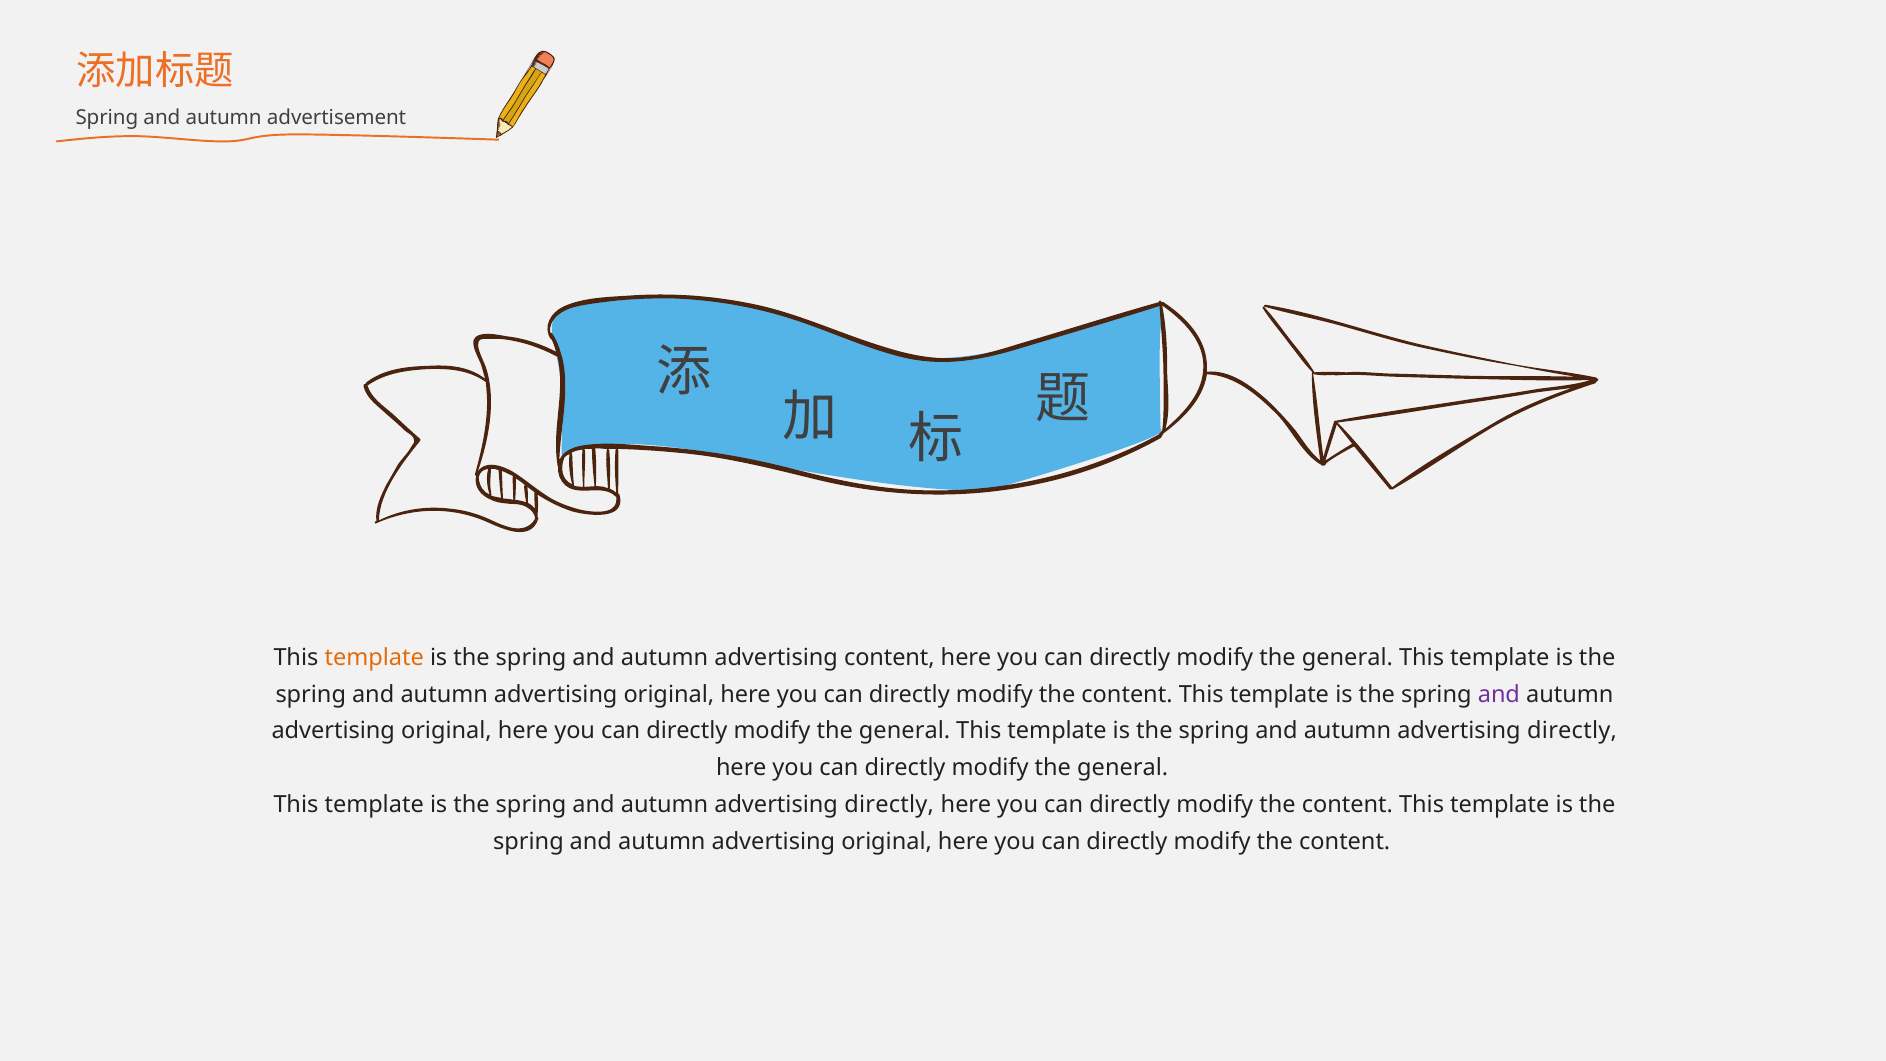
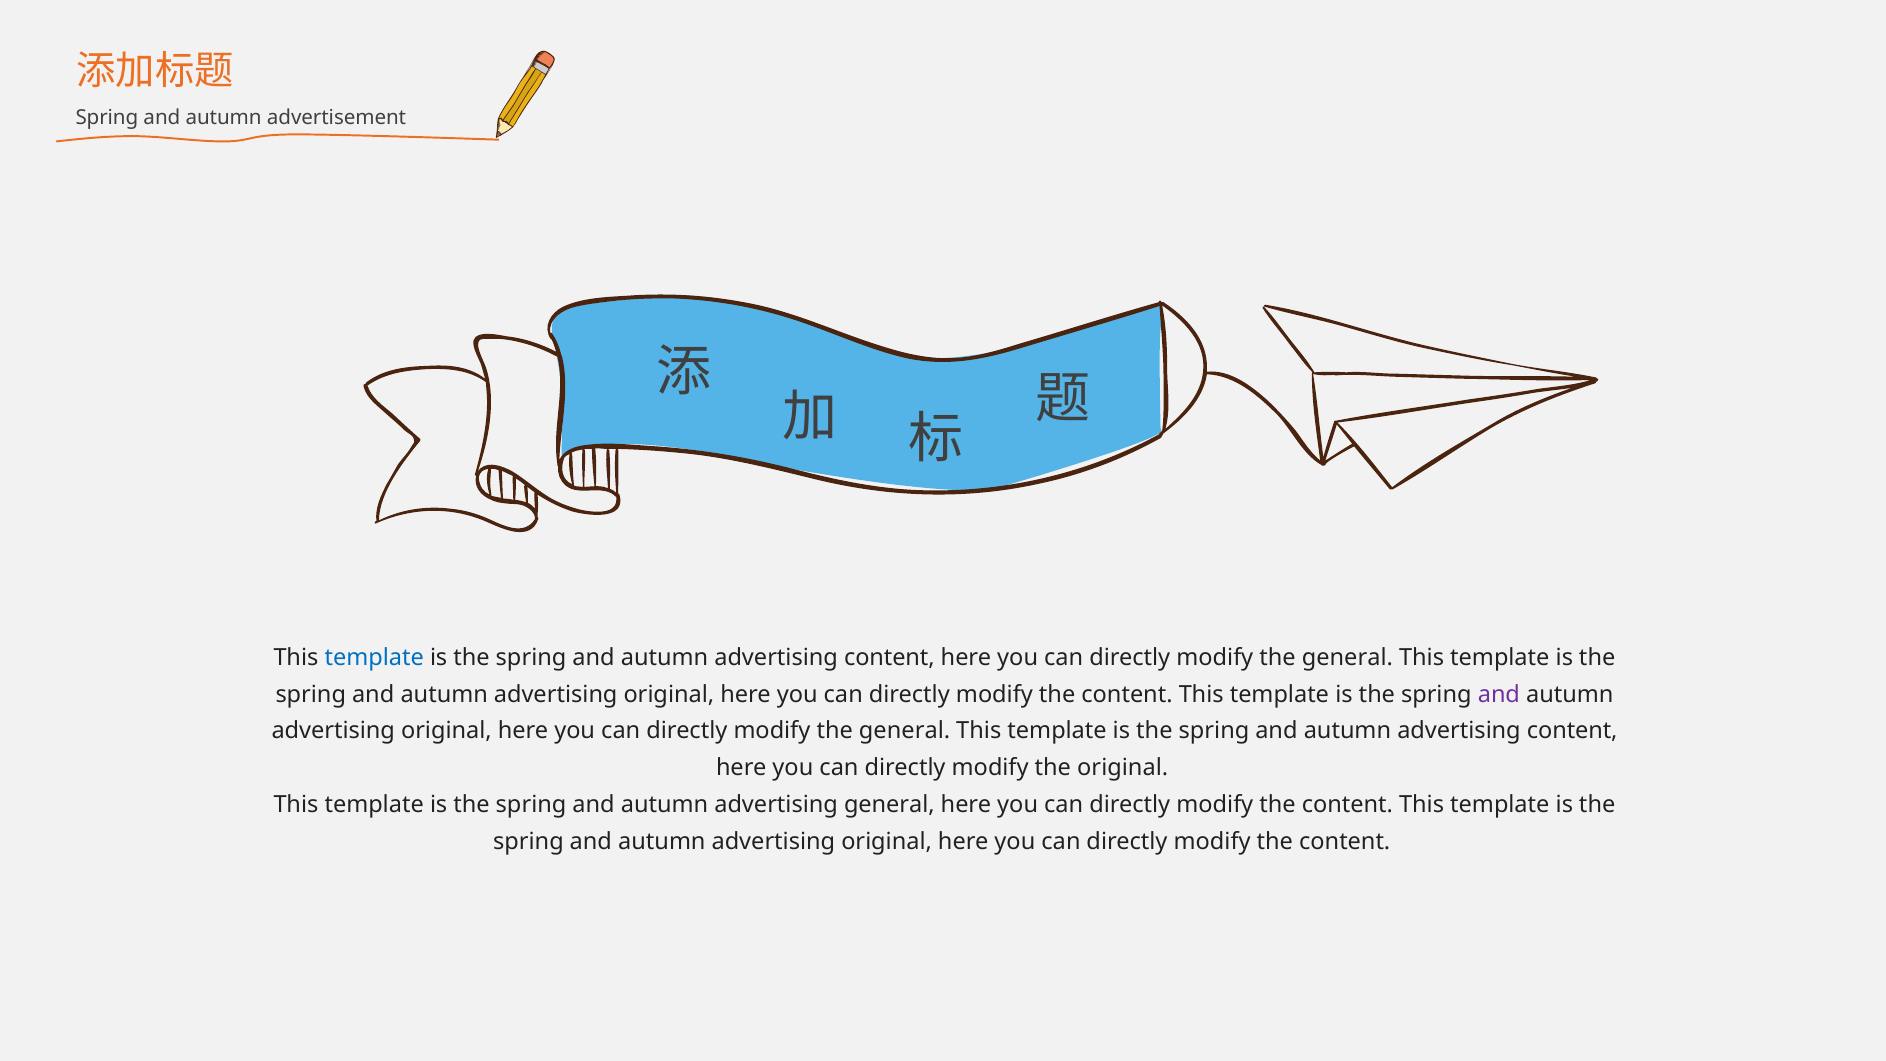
template at (374, 657) colour: orange -> blue
directly at (1572, 731): directly -> content
general at (1123, 768): general -> original
directly at (889, 804): directly -> general
